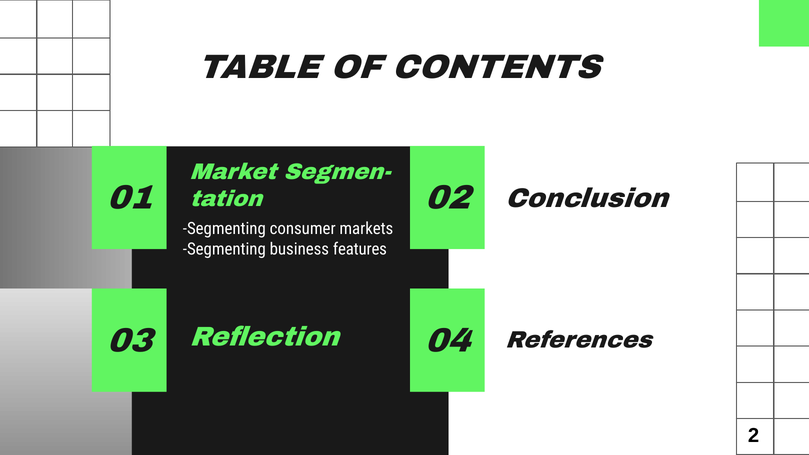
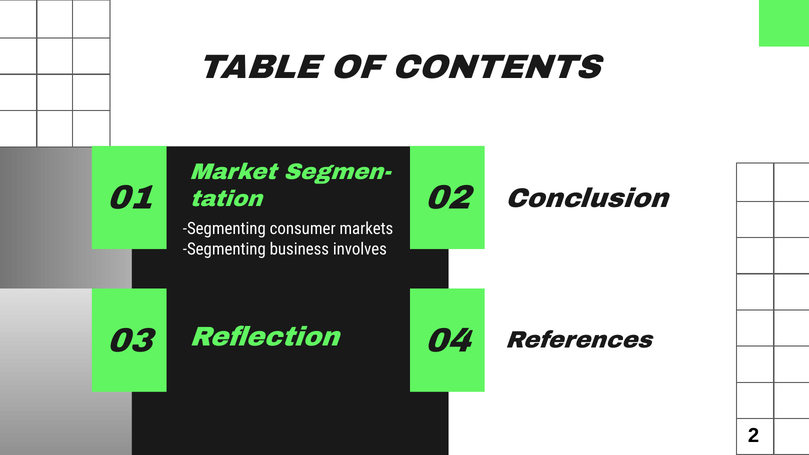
features: features -> involves
